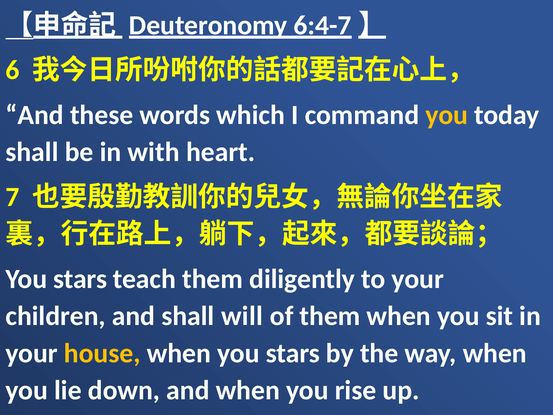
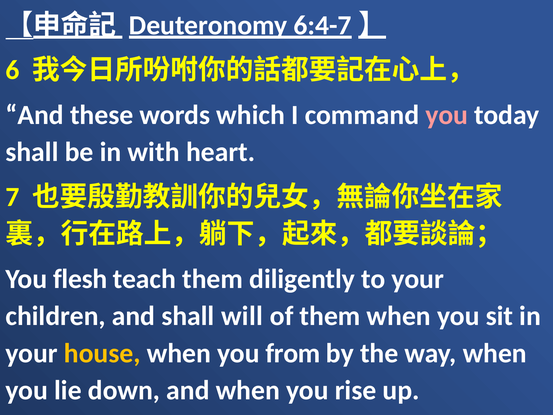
you at (447, 115) colour: yellow -> pink
stars at (80, 279): stars -> flesh
when you stars: stars -> from
